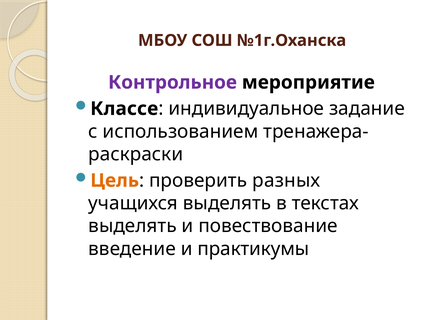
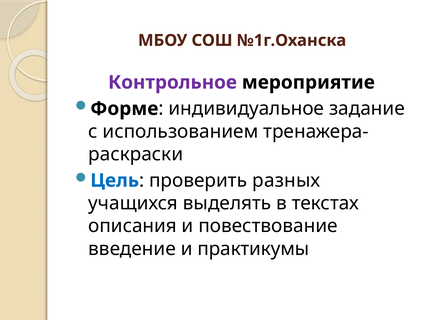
Классе: Классе -> Форме
Цель colour: orange -> blue
выделять at (133, 226): выделять -> описания
